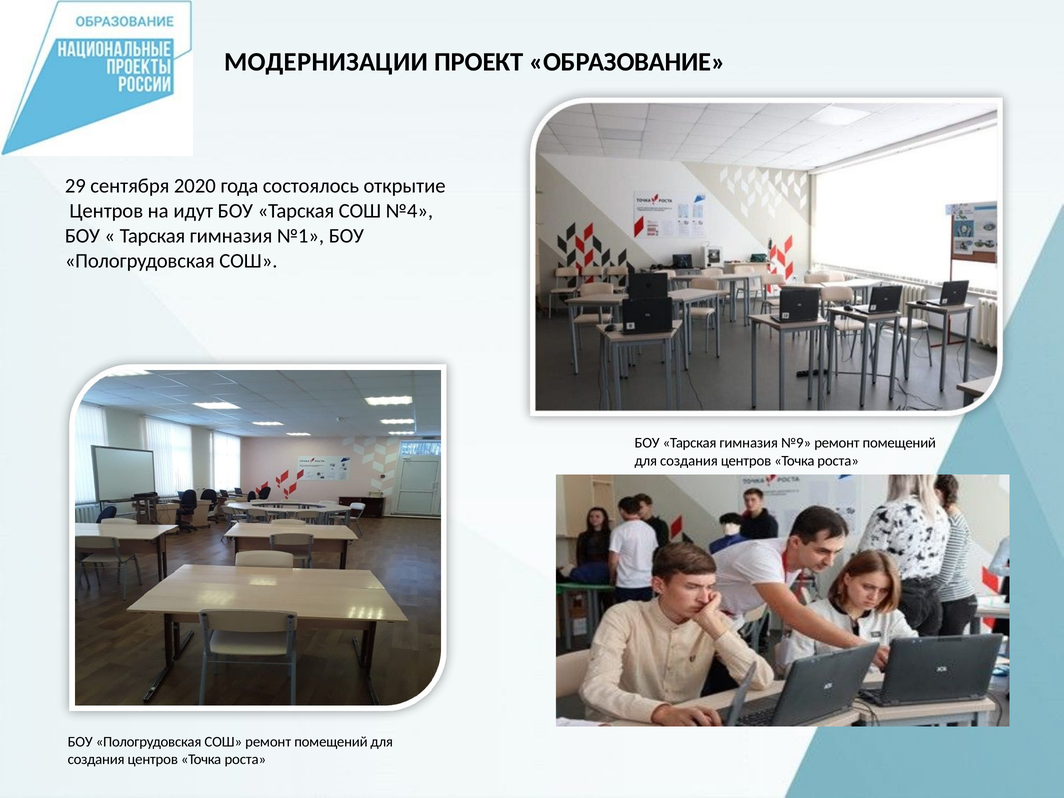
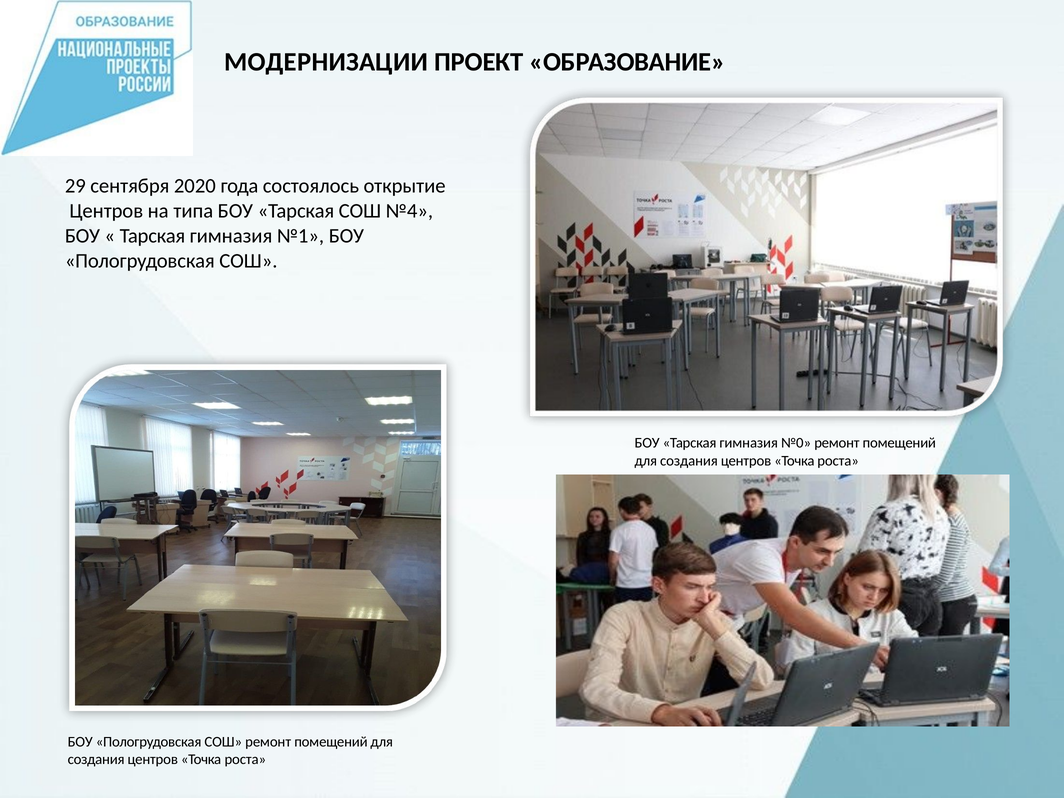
идут: идут -> типа
№9: №9 -> №0
